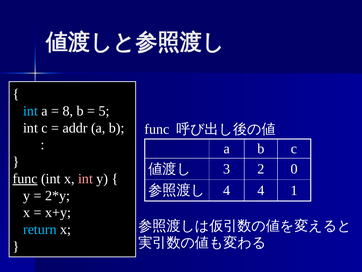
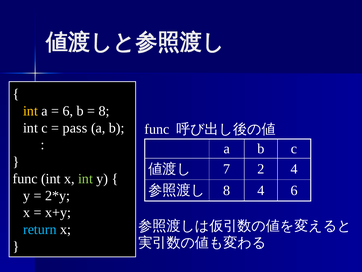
int at (31, 111) colour: light blue -> yellow
8 at (68, 111): 8 -> 6
5 at (104, 111): 5 -> 8
addr: addr -> pass
3: 3 -> 7
2 0: 0 -> 4
func at (25, 178) underline: present -> none
int at (85, 178) colour: pink -> light green
4 at (227, 190): 4 -> 8
4 1: 1 -> 6
